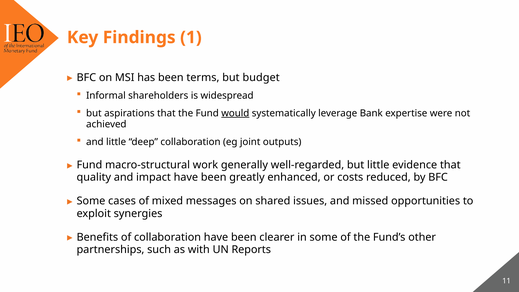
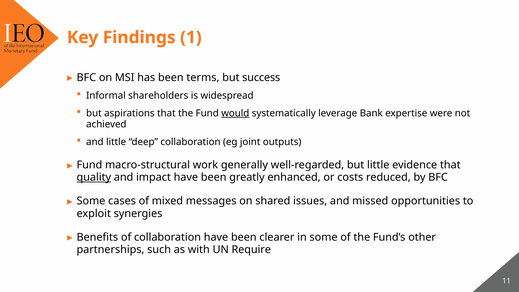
budget: budget -> success
quality underline: none -> present
Reports: Reports -> Require
